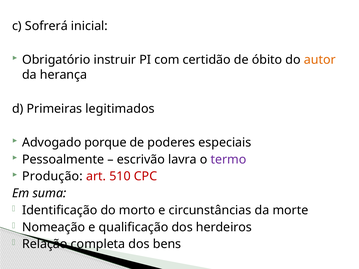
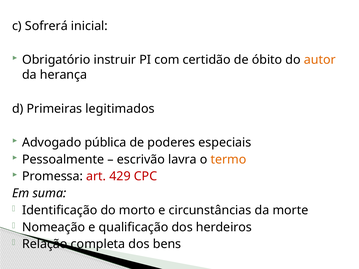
porque: porque -> pública
termo colour: purple -> orange
Produção: Produção -> Promessa
510: 510 -> 429
